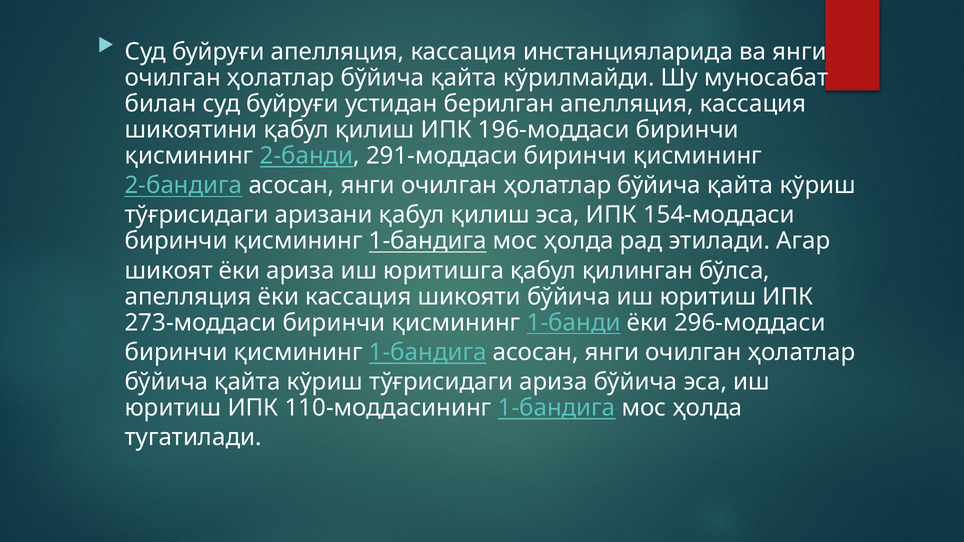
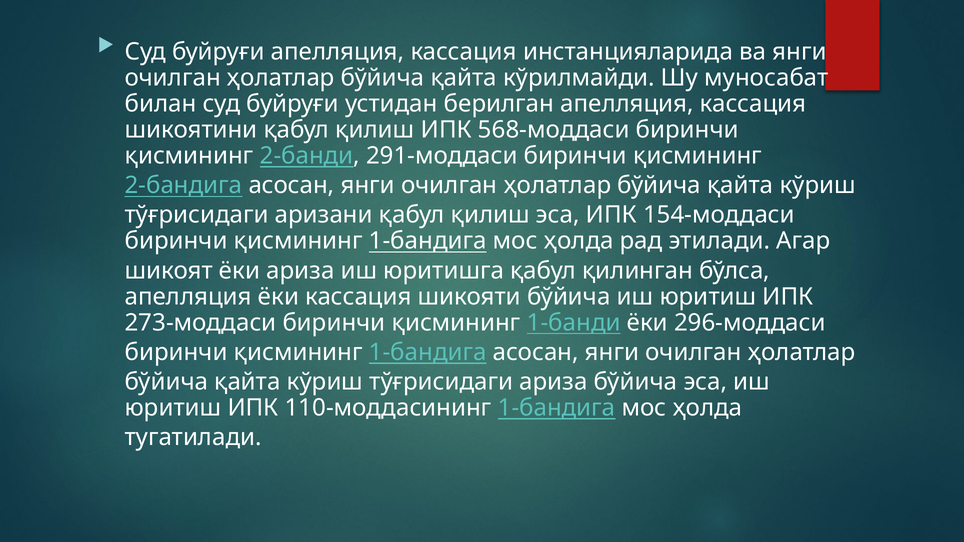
196-моддаси: 196-моддаси -> 568-моддаси
